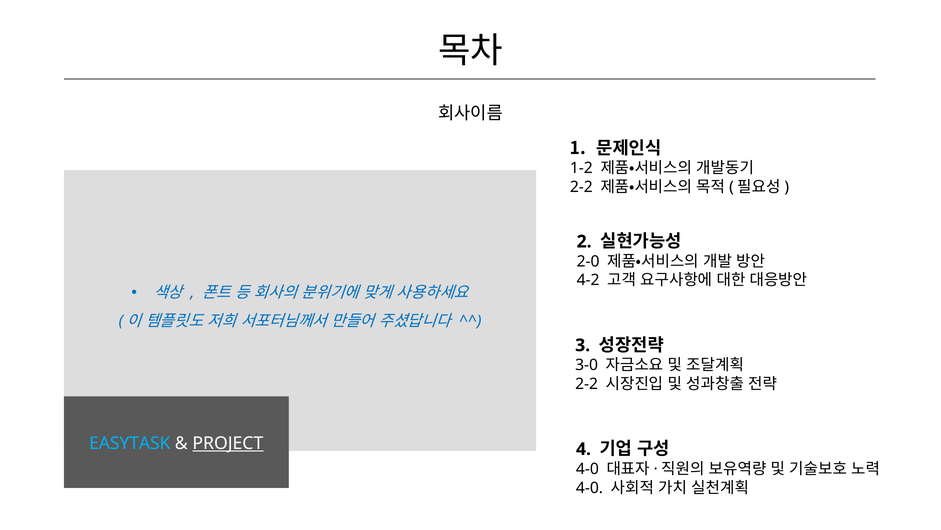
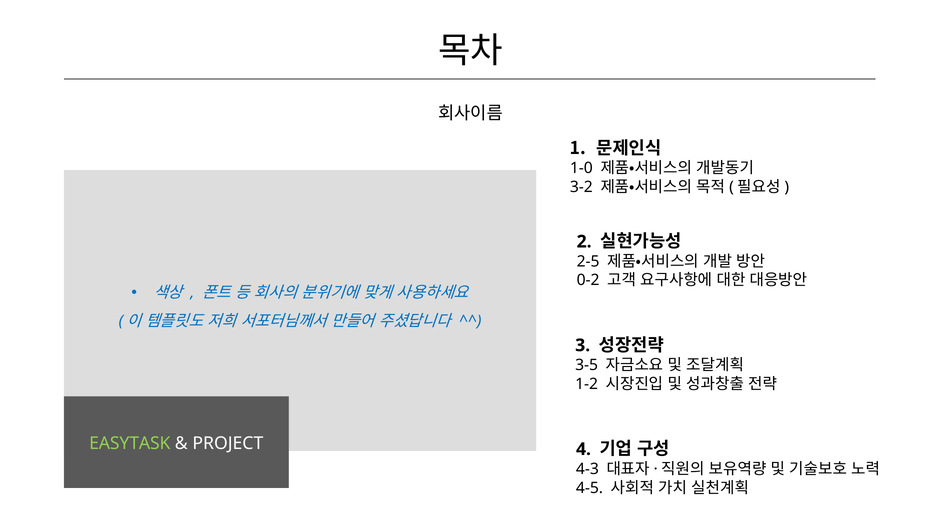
1-2: 1-2 -> 1-0
2-2 at (581, 187): 2-2 -> 3-2
2-0: 2-0 -> 2-5
4-2: 4-2 -> 0-2
3-0: 3-0 -> 3-5
2-2 at (587, 384): 2-2 -> 1-2
EASYTASK colour: light blue -> light green
PROJECT underline: present -> none
4-0 at (587, 468): 4-0 -> 4-3
4-0 at (590, 487): 4-0 -> 4-5
